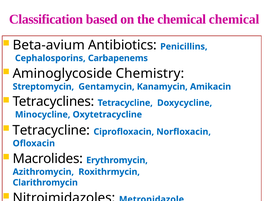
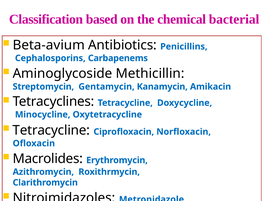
chemical chemical: chemical -> bacterial
Chemistry: Chemistry -> Methicillin
